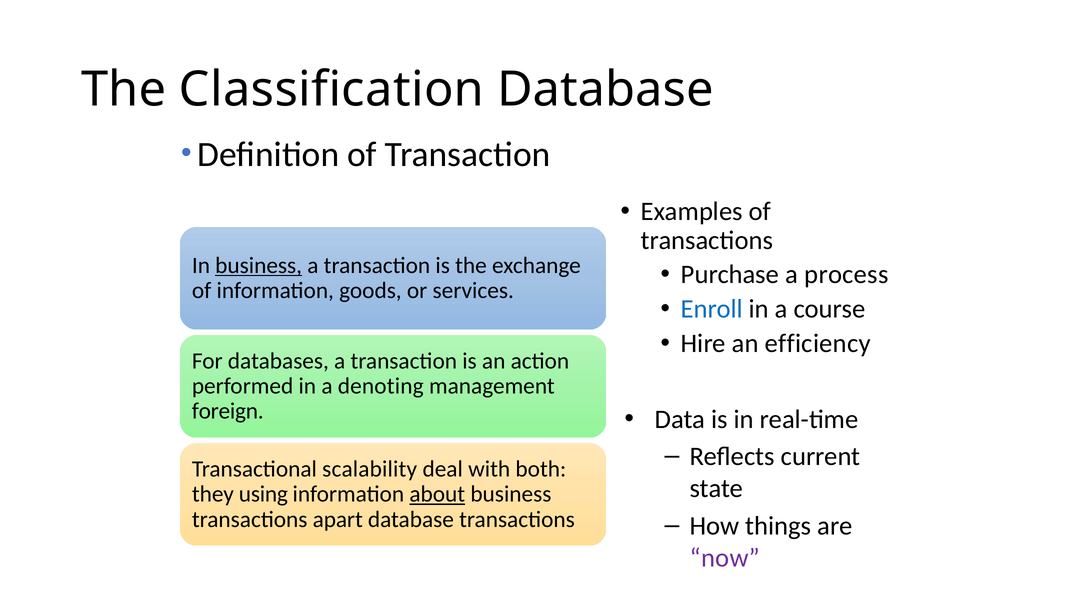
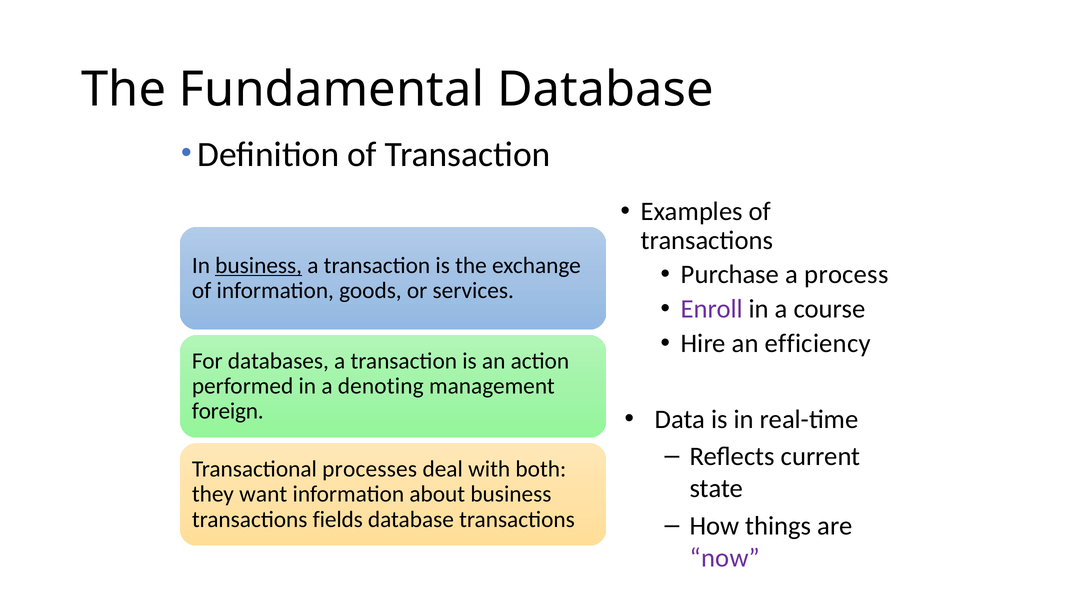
Classification: Classification -> Fundamental
Enroll colour: blue -> purple
scalability: scalability -> processes
using: using -> want
about underline: present -> none
apart: apart -> fields
